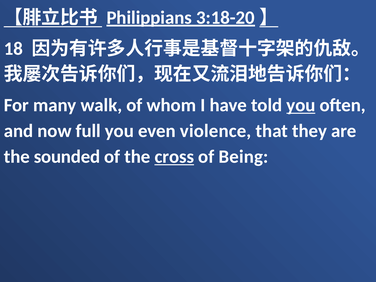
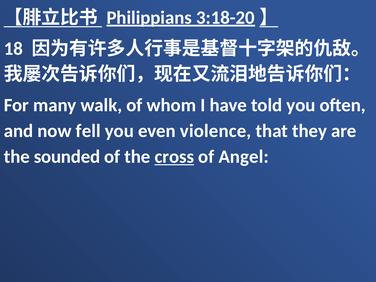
you at (301, 105) underline: present -> none
full: full -> fell
Being: Being -> Angel
